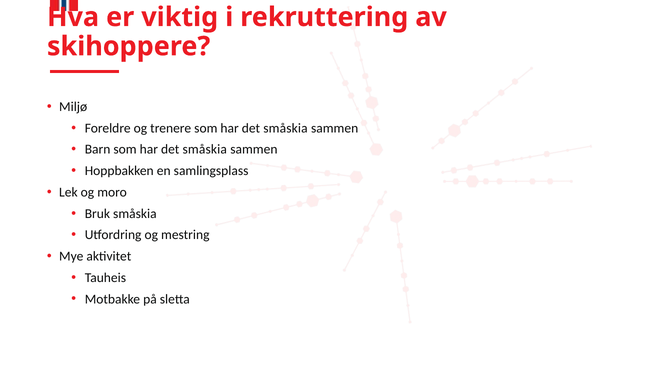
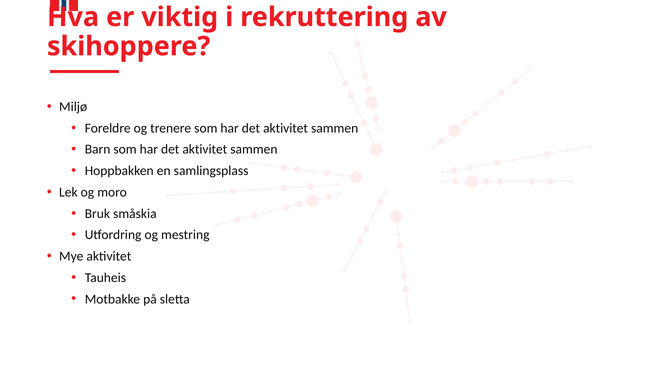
småskia at (285, 128): småskia -> aktivitet
småskia at (205, 149): småskia -> aktivitet
